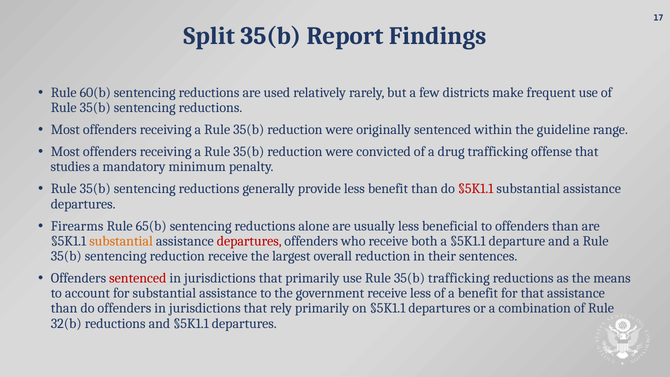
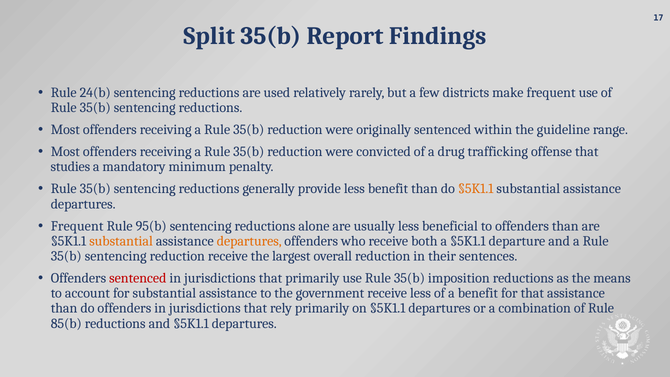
60(b: 60(b -> 24(b
§5K1.1 at (476, 189) colour: red -> orange
Firearms at (77, 226): Firearms -> Frequent
65(b: 65(b -> 95(b
departures at (249, 241) colour: red -> orange
35(b trafficking: trafficking -> imposition
32(b: 32(b -> 85(b
